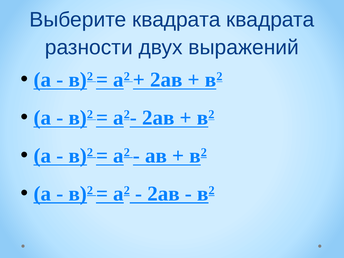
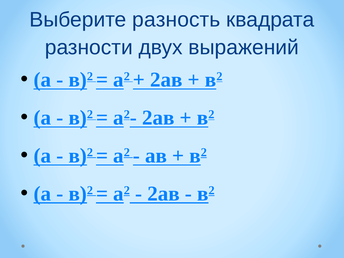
Выберите квадрата: квадрата -> разность
